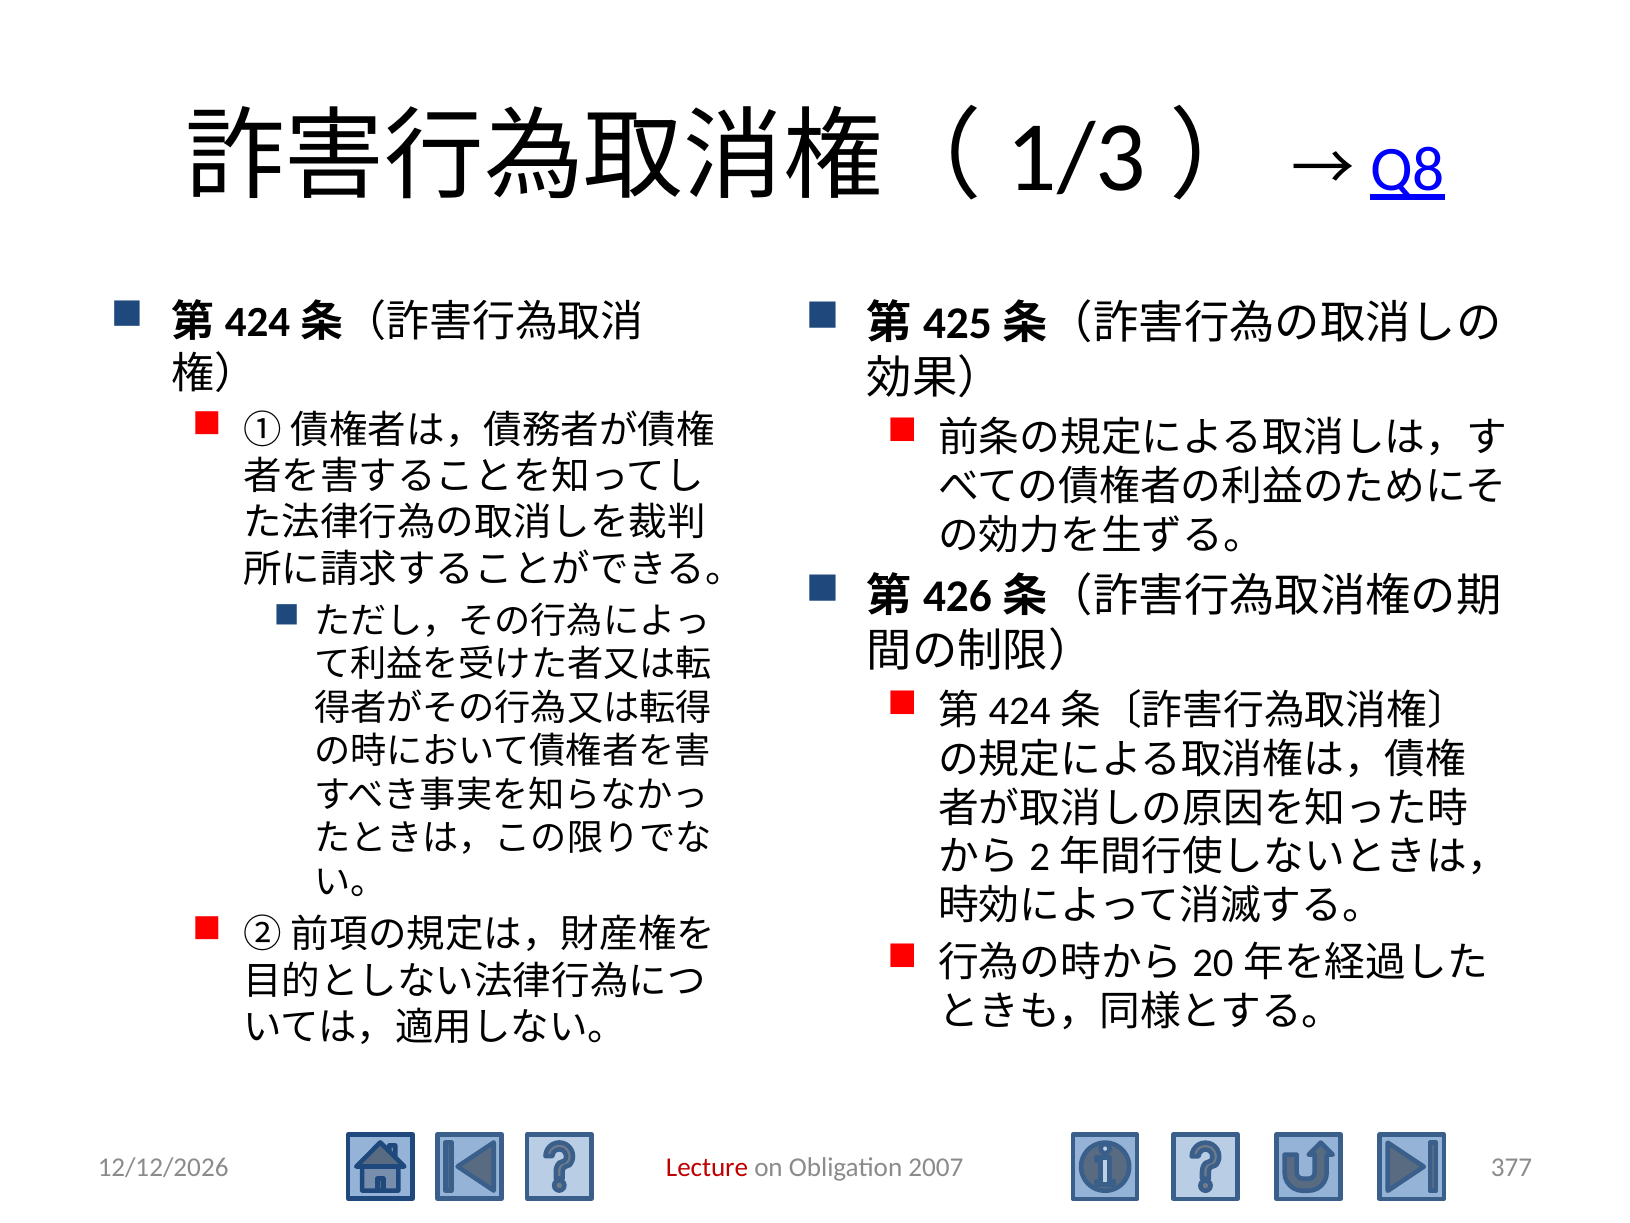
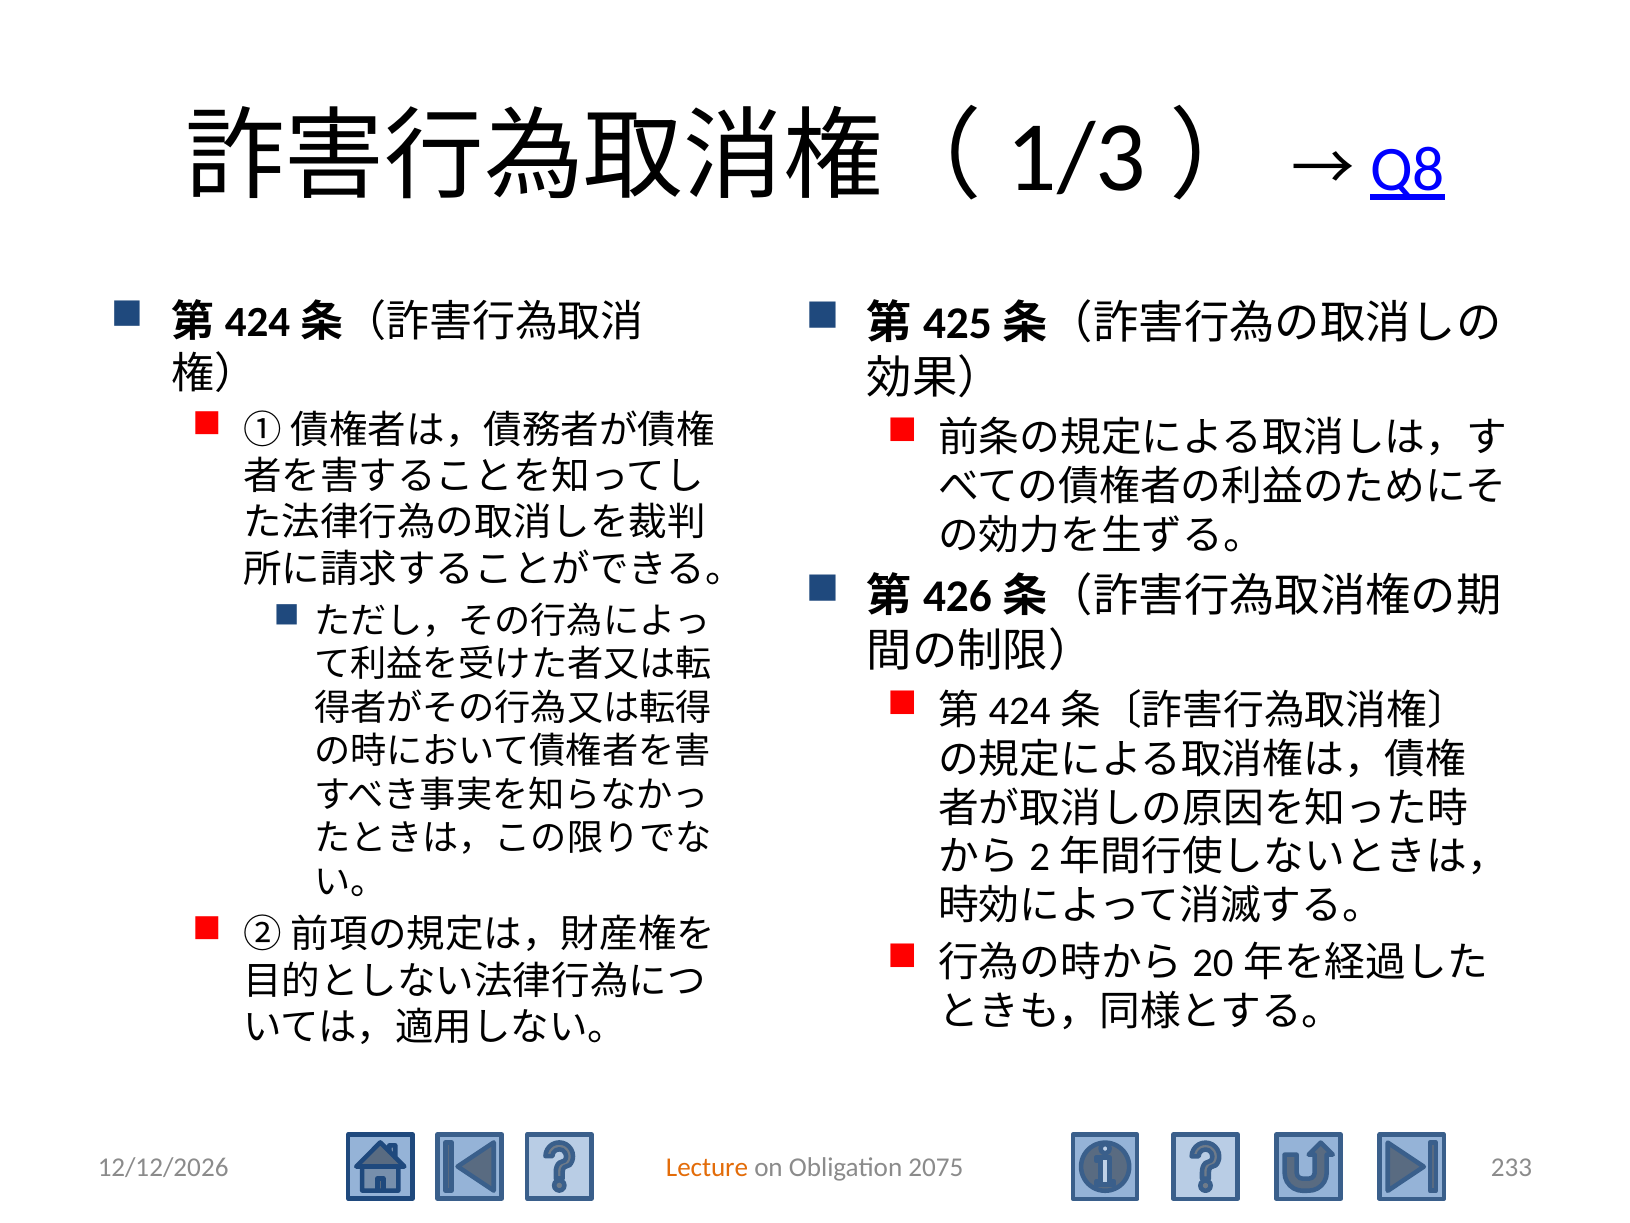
Lecture colour: red -> orange
2007: 2007 -> 2075
377: 377 -> 233
